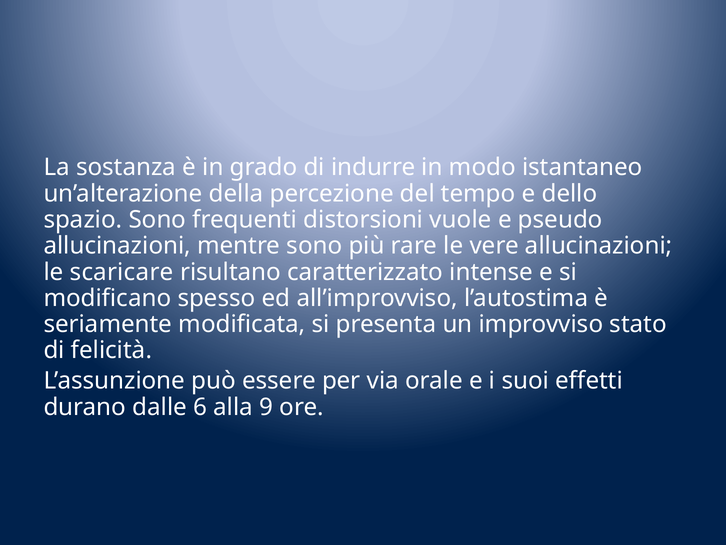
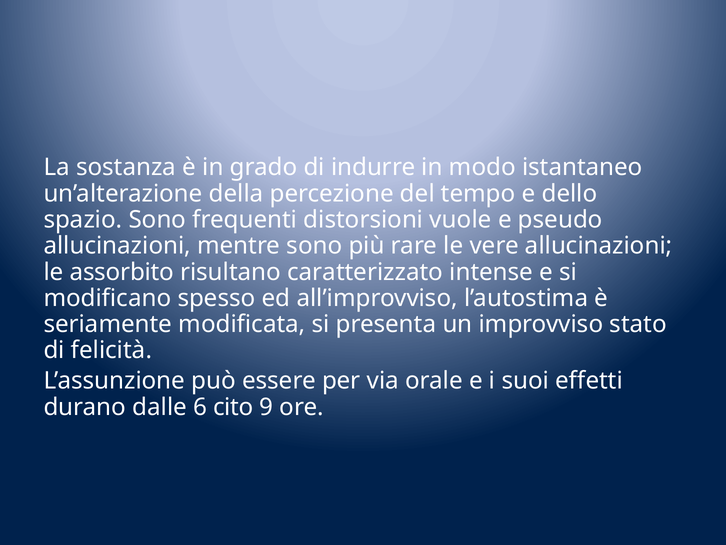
scaricare: scaricare -> assorbito
alla: alla -> cito
